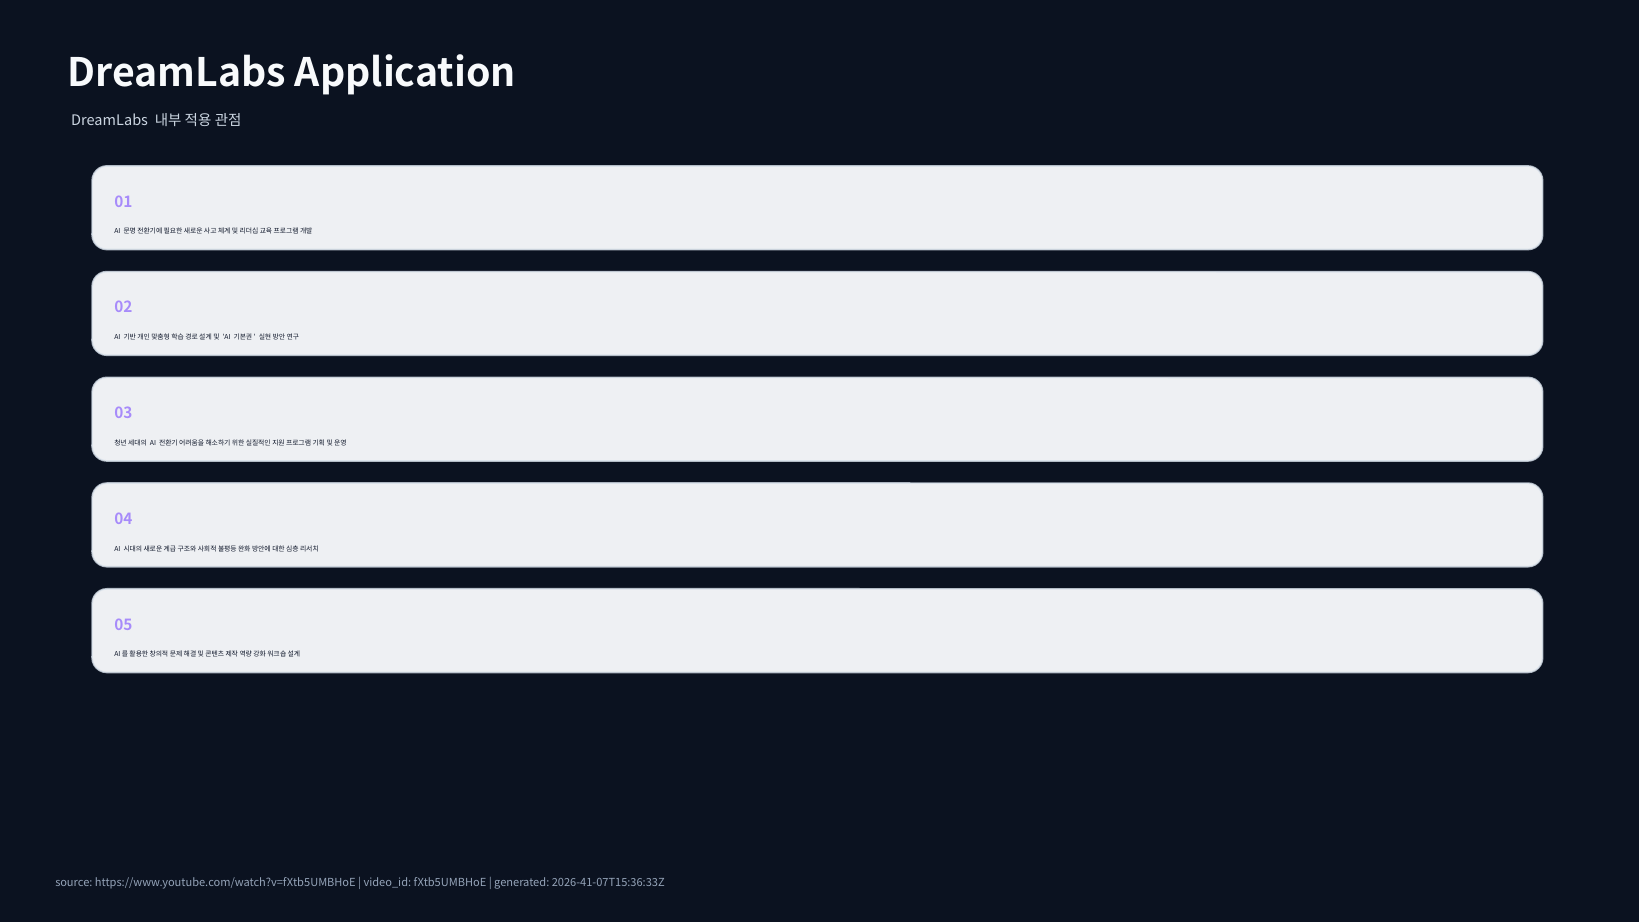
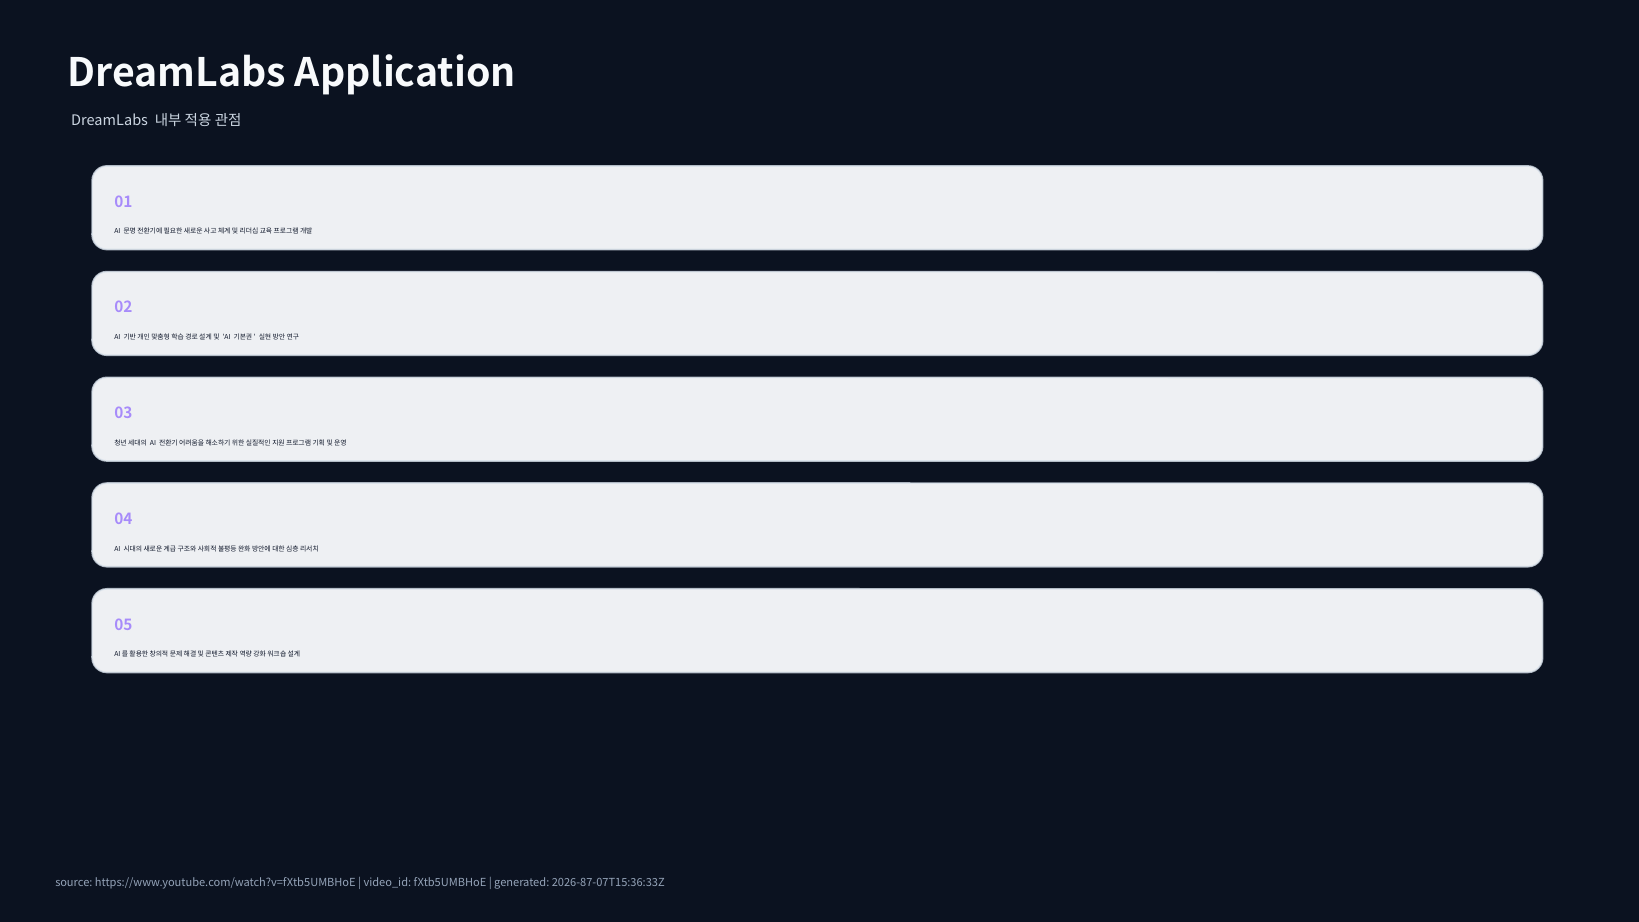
2026-41-07T15:36:33Z: 2026-41-07T15:36:33Z -> 2026-87-07T15:36:33Z
